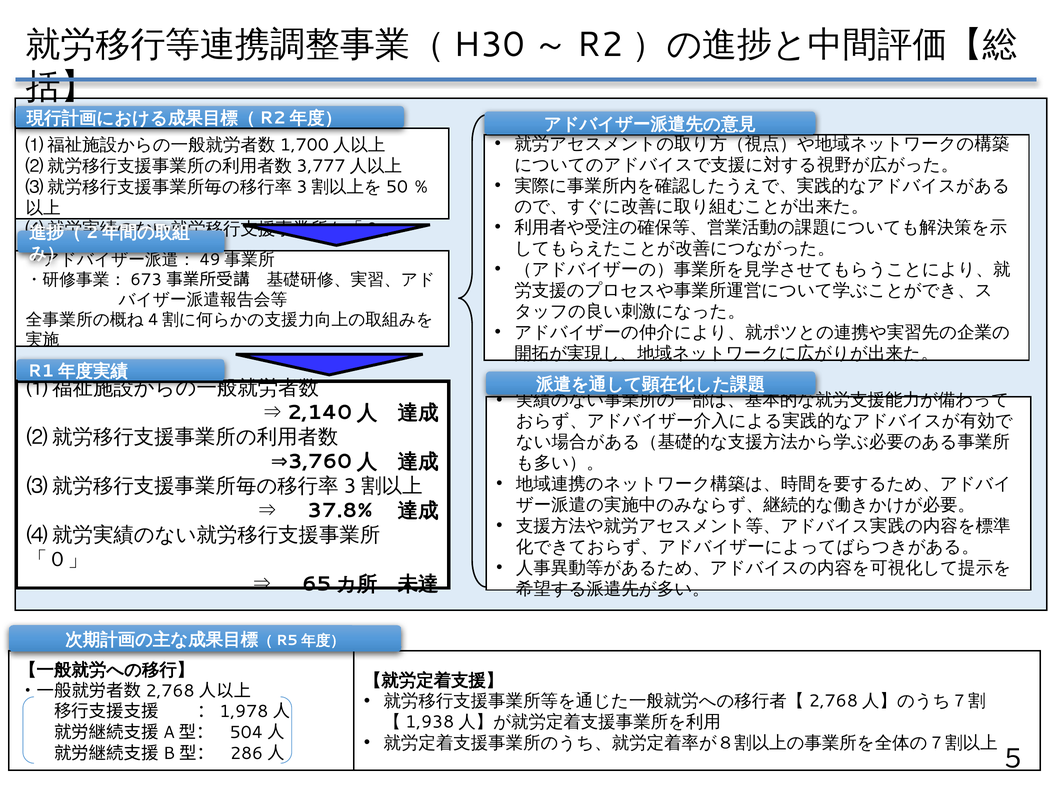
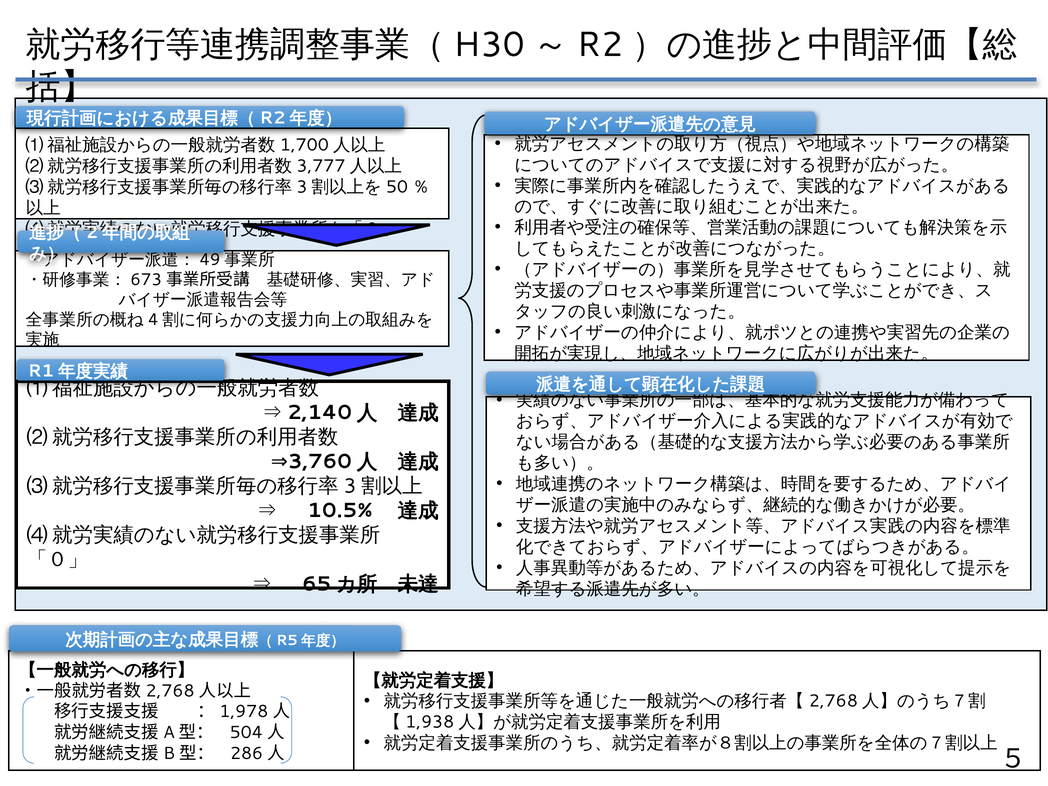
37.8%: 37.8% -> 10.5%
